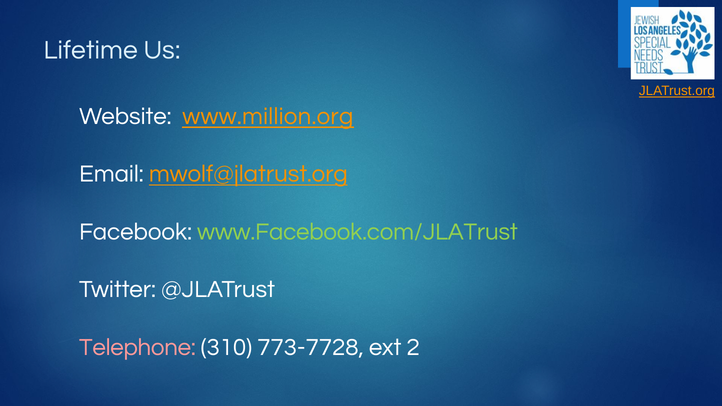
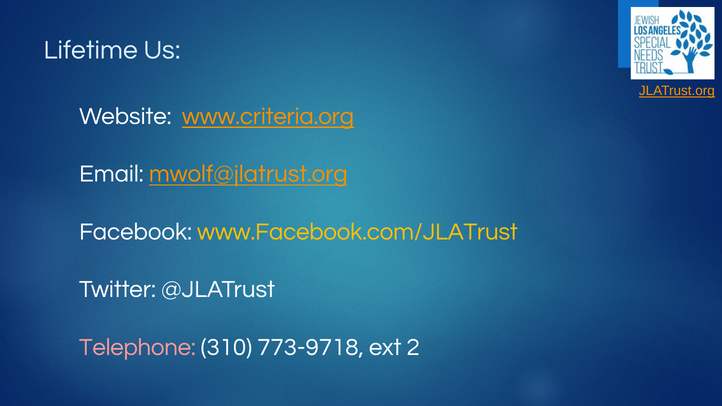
www.million.org: www.million.org -> www.criteria.org
www.Facebook.com/JLATrust colour: light green -> yellow
773-7728: 773-7728 -> 773-9718
